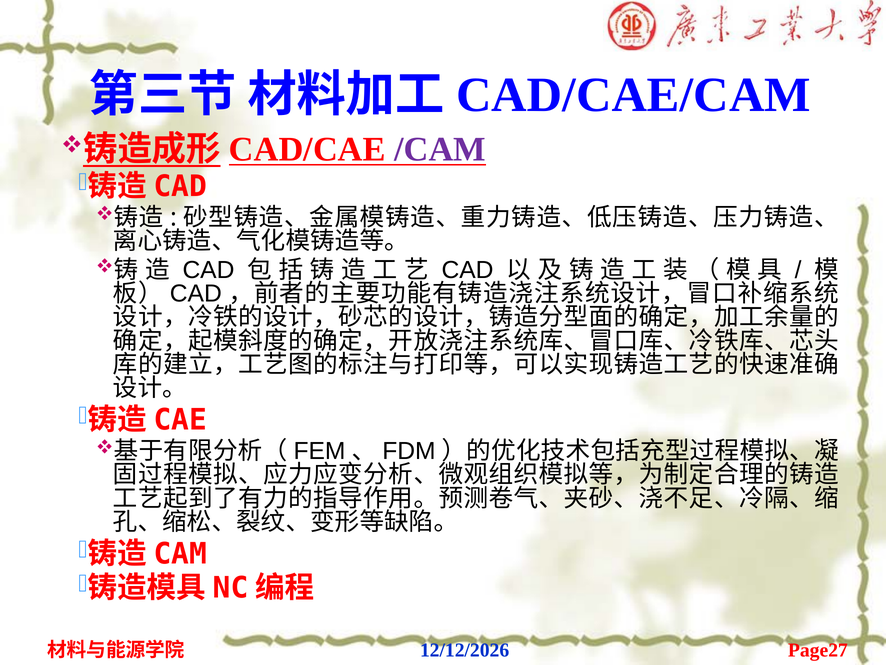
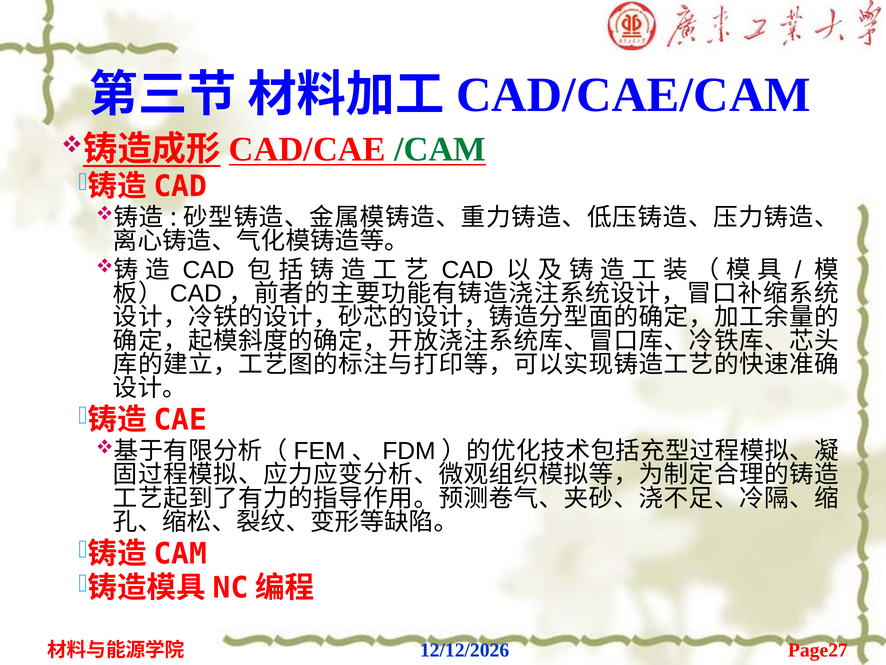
/CAM colour: purple -> green
